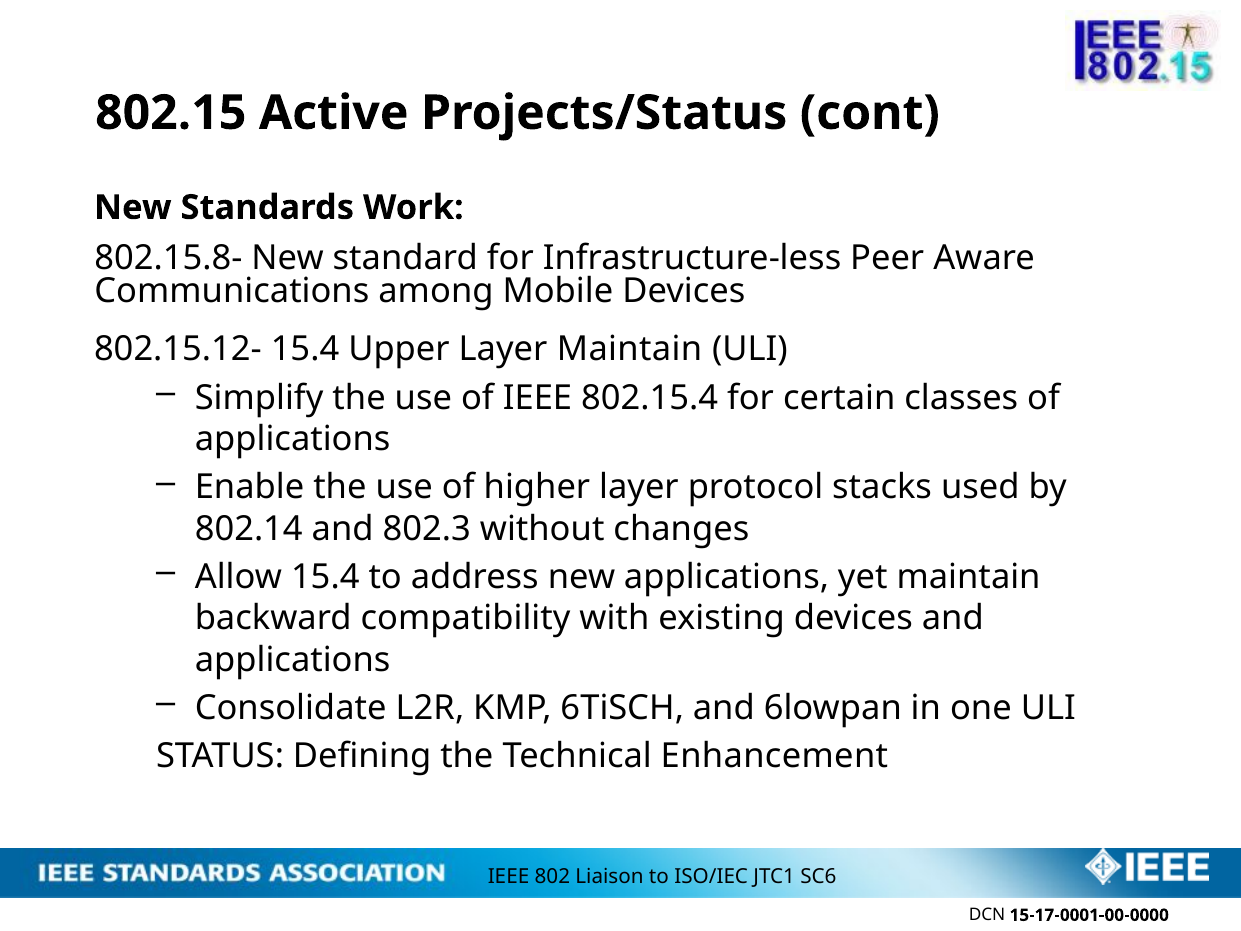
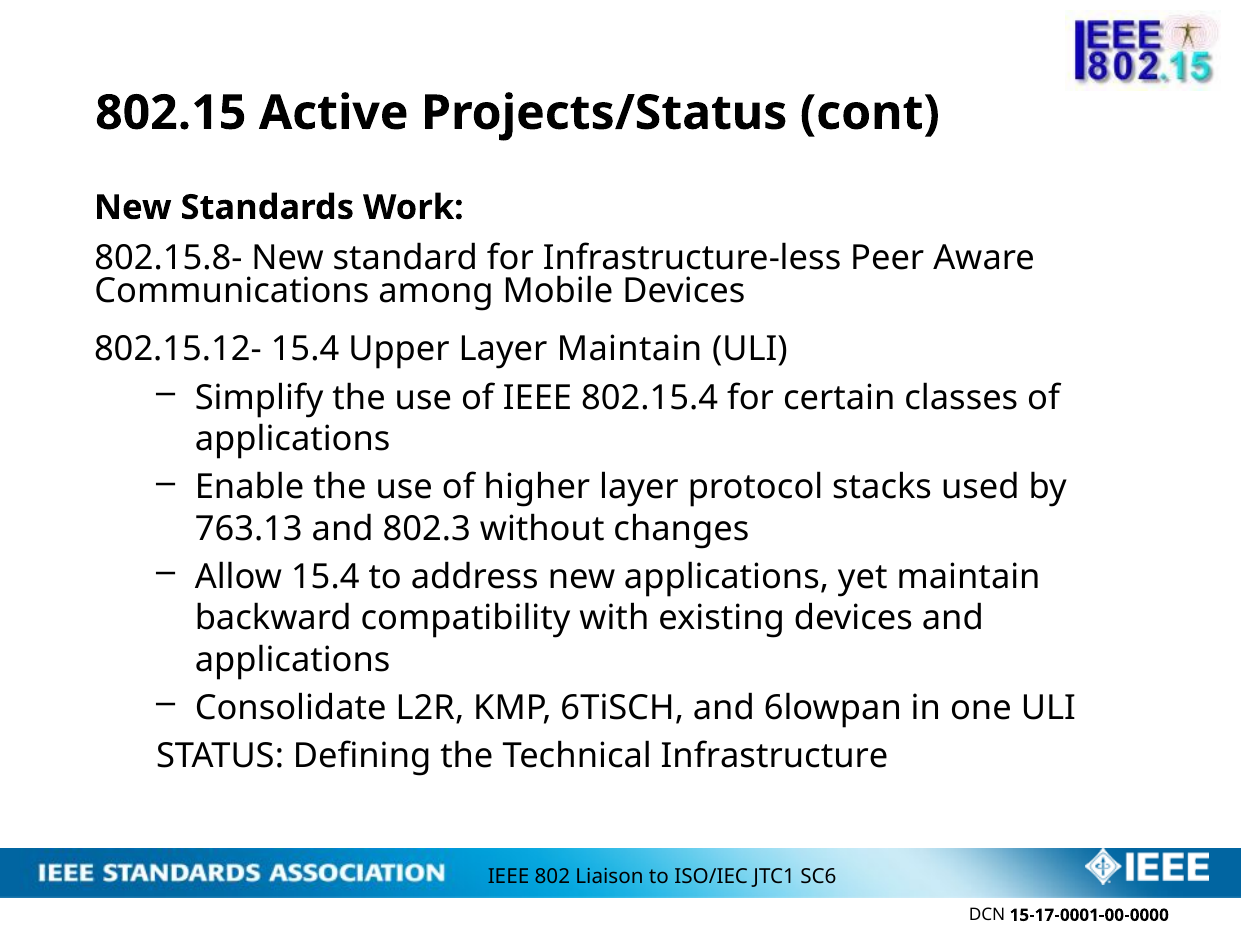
802.14: 802.14 -> 763.13
Enhancement: Enhancement -> Infrastructure
